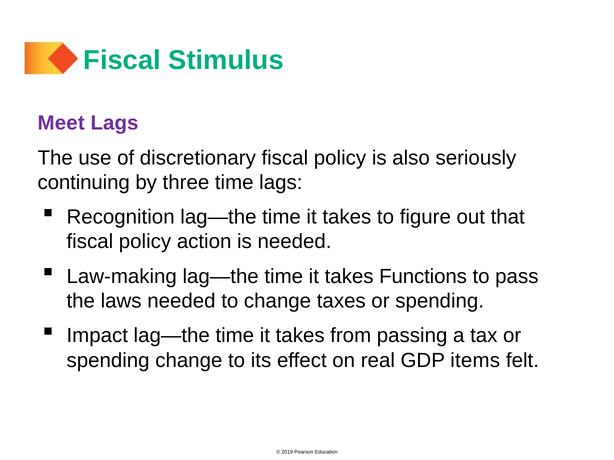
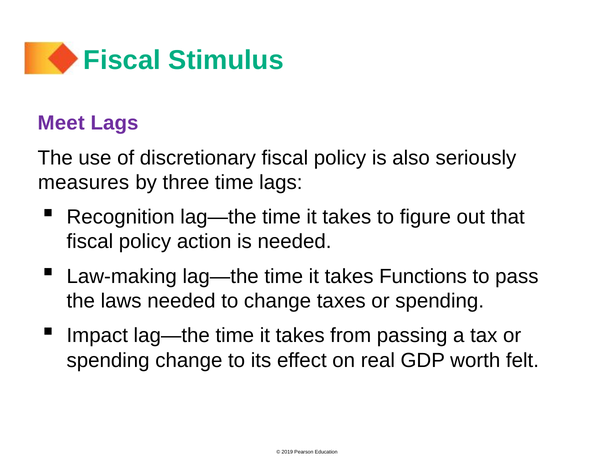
continuing: continuing -> measures
items: items -> worth
